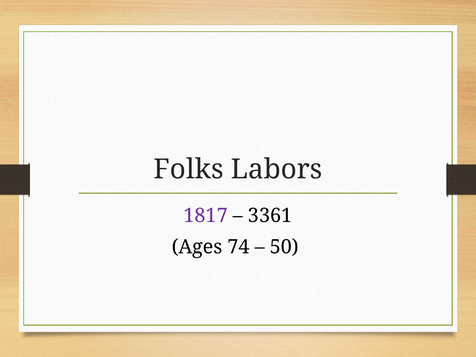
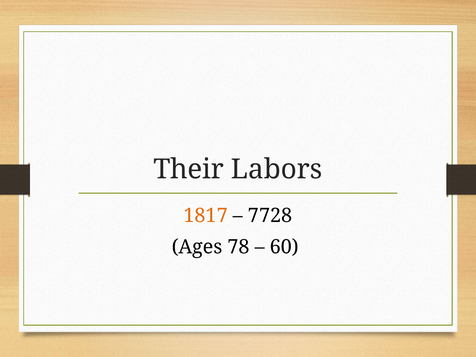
Folks: Folks -> Their
1817 colour: purple -> orange
3361: 3361 -> 7728
74: 74 -> 78
50: 50 -> 60
